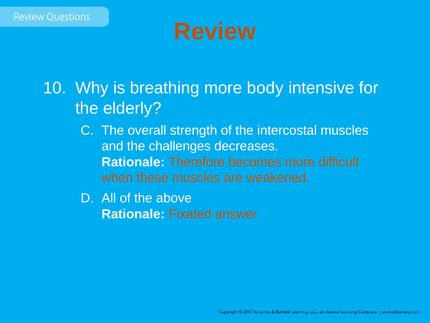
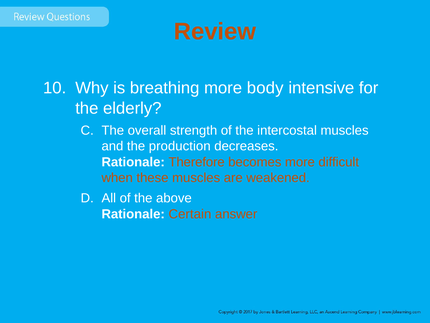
challenges: challenges -> production
Fixated: Fixated -> Certain
